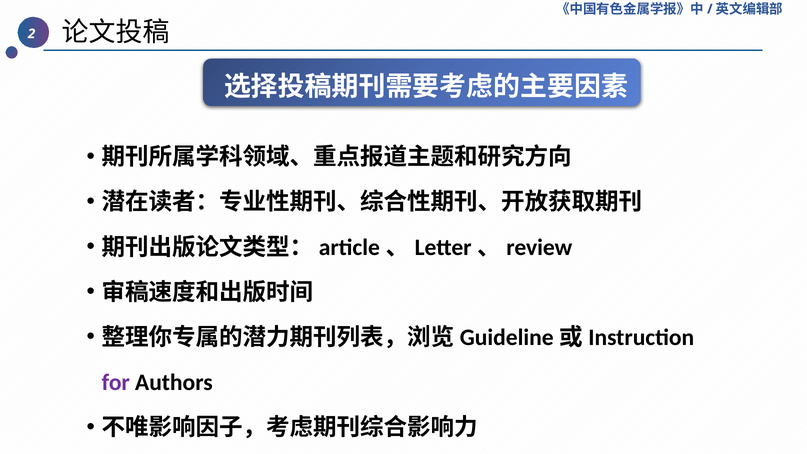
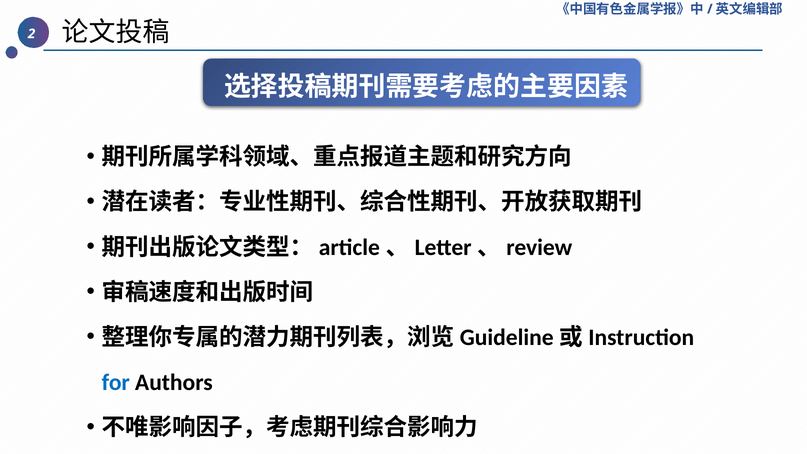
for colour: purple -> blue
